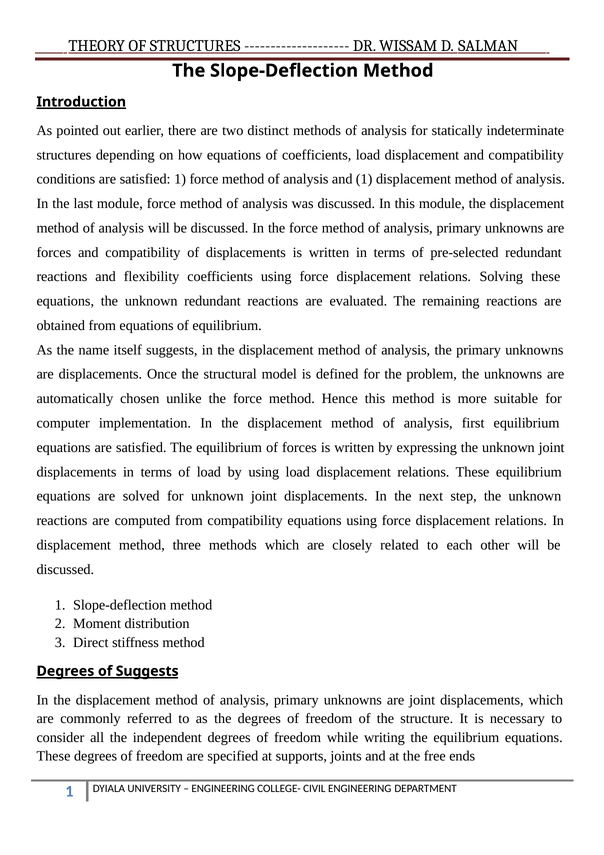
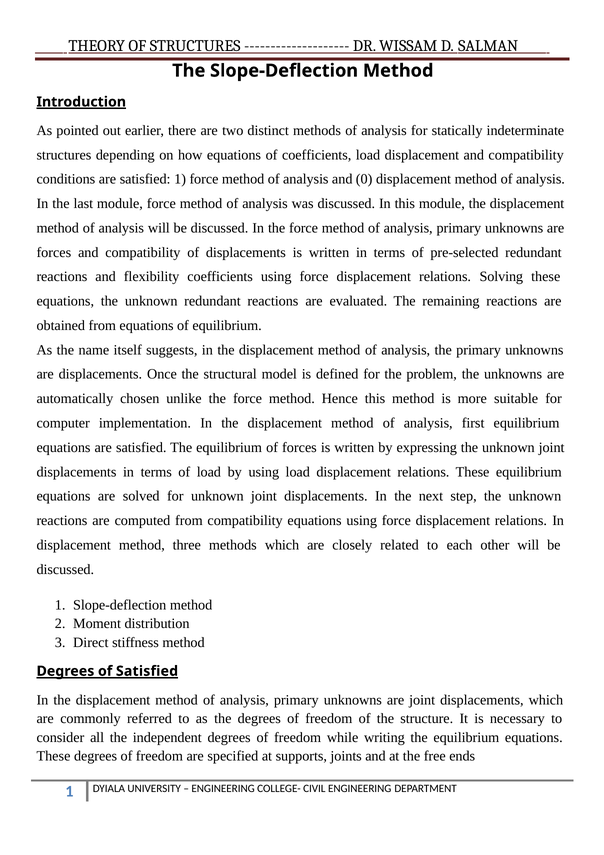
and 1: 1 -> 0
of Suggests: Suggests -> Satisfied
